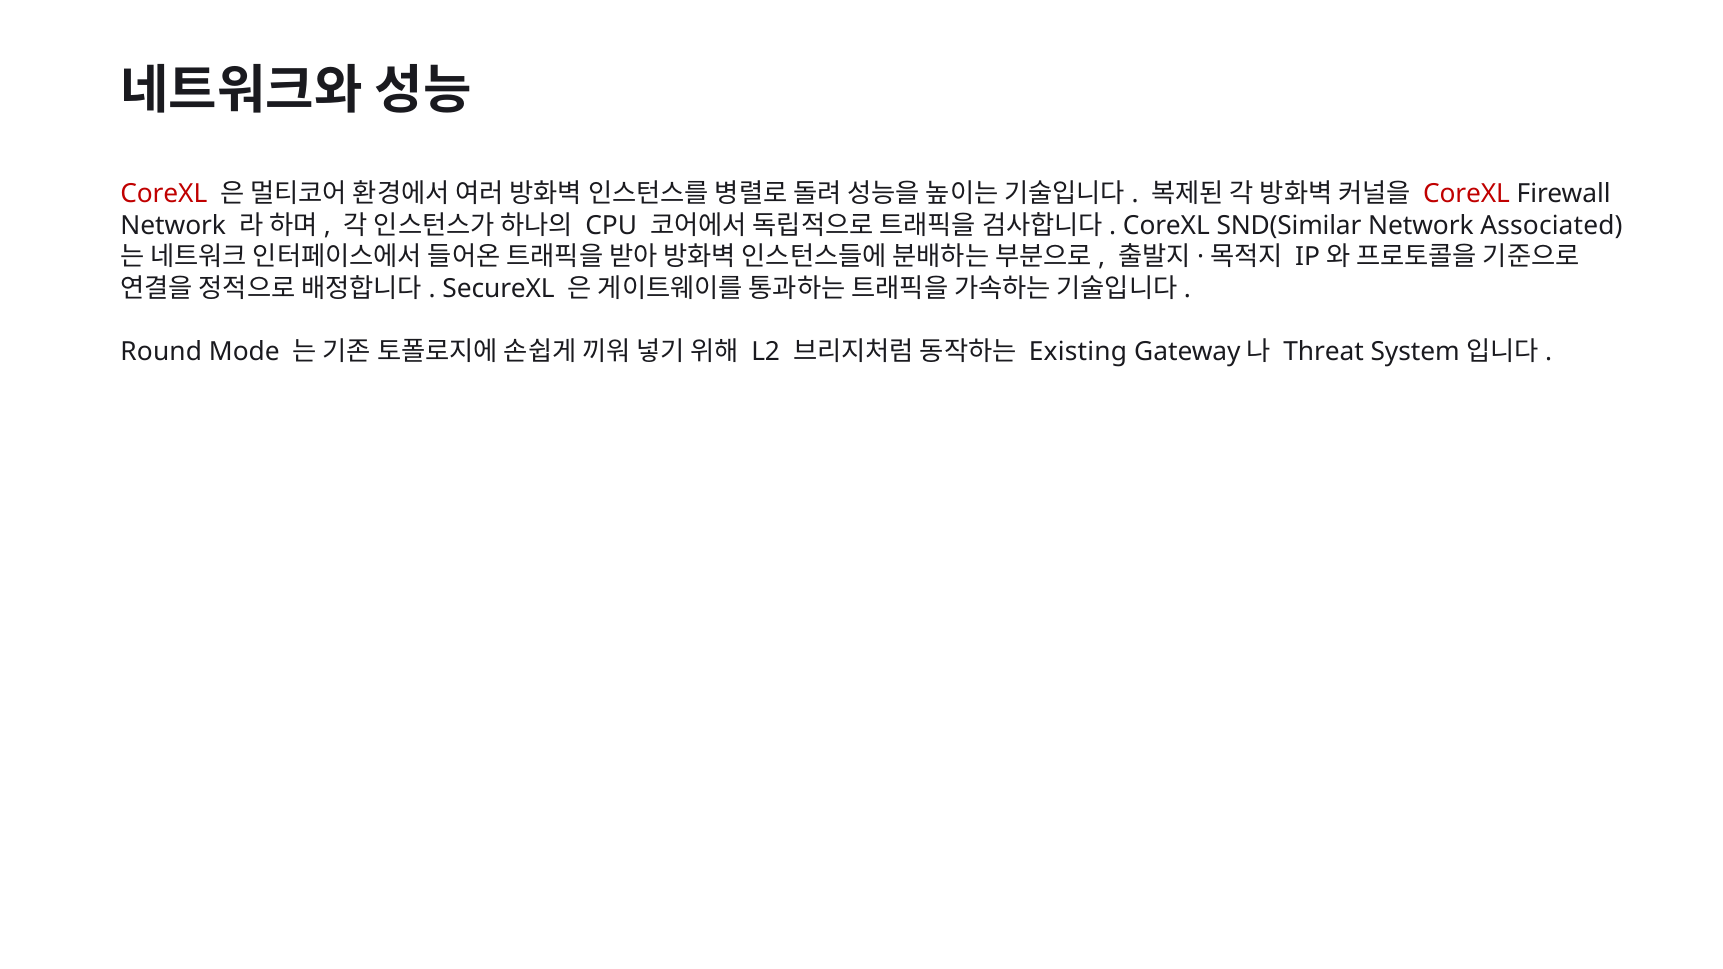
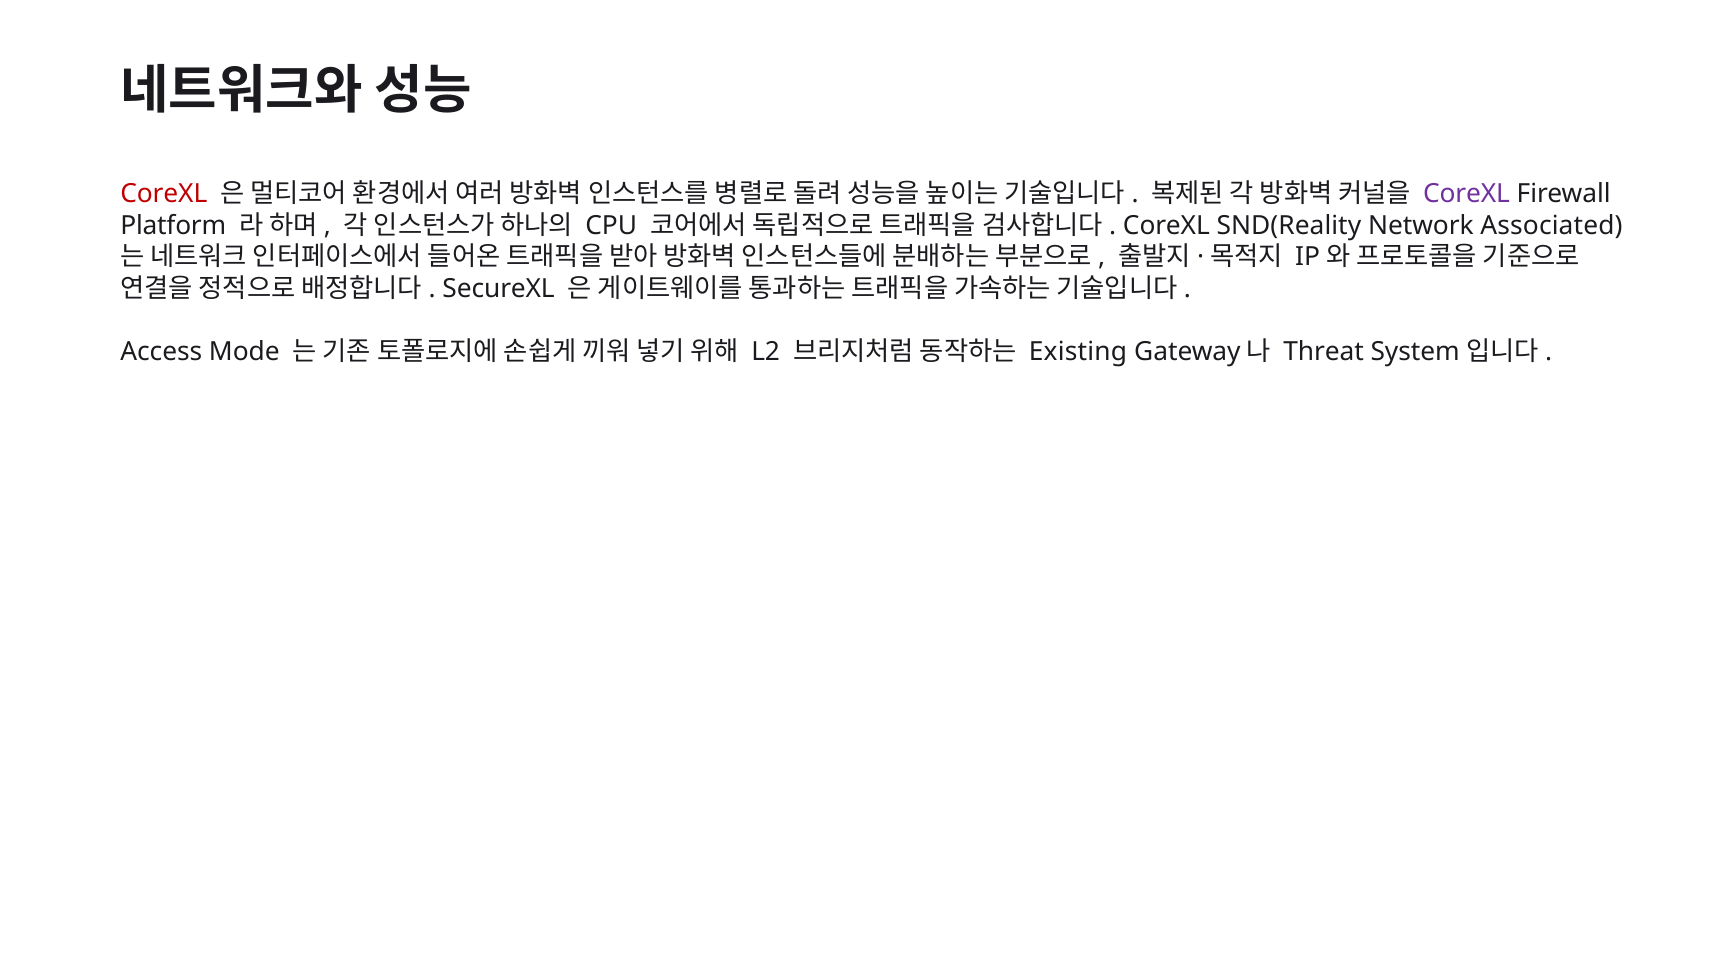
CoreXL at (1467, 194) colour: red -> purple
Network at (173, 226): Network -> Platform
SND(Similar: SND(Similar -> SND(Reality
Round: Round -> Access
